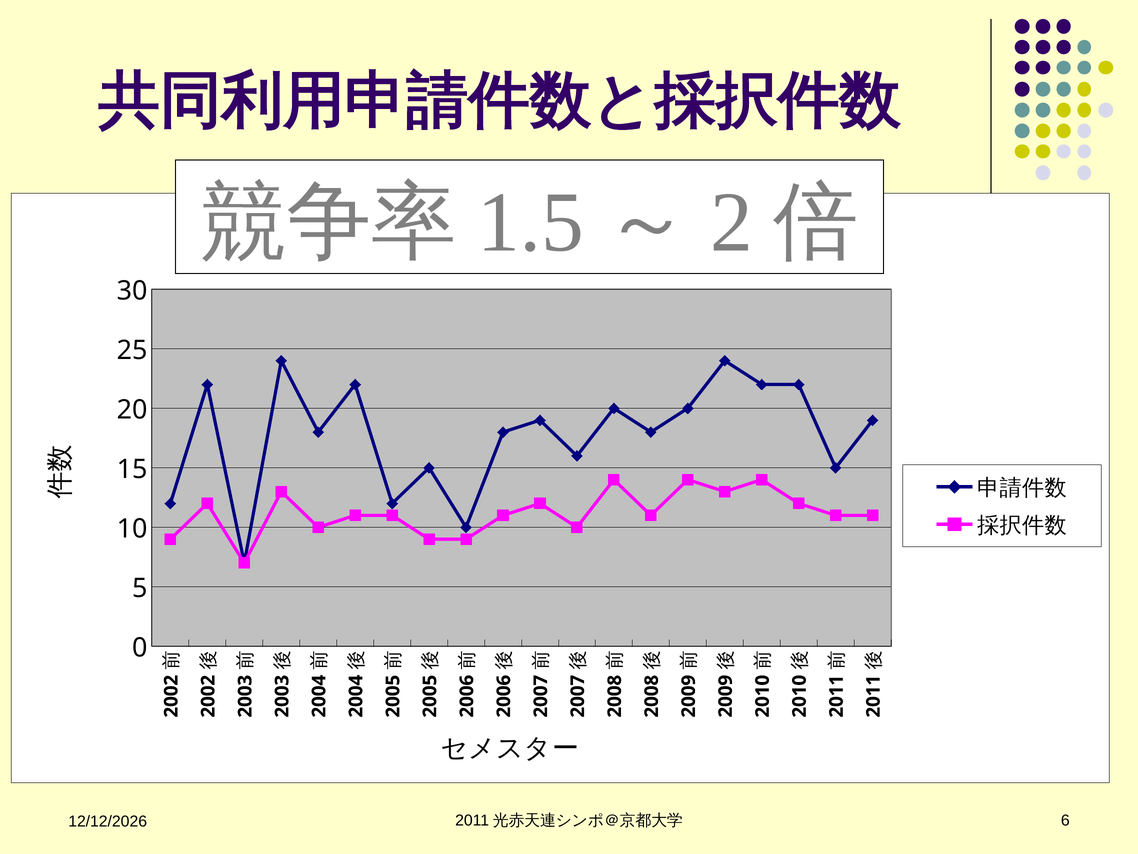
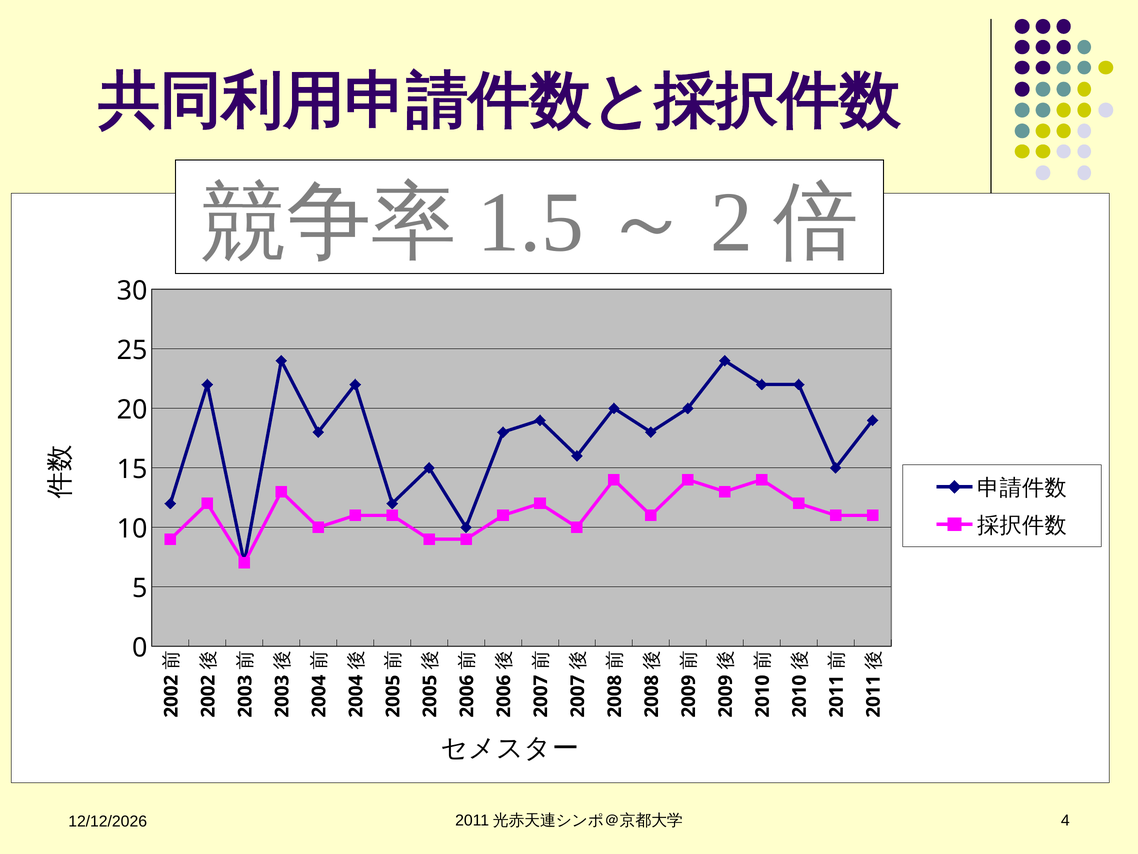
6 at (1065, 820): 6 -> 4
